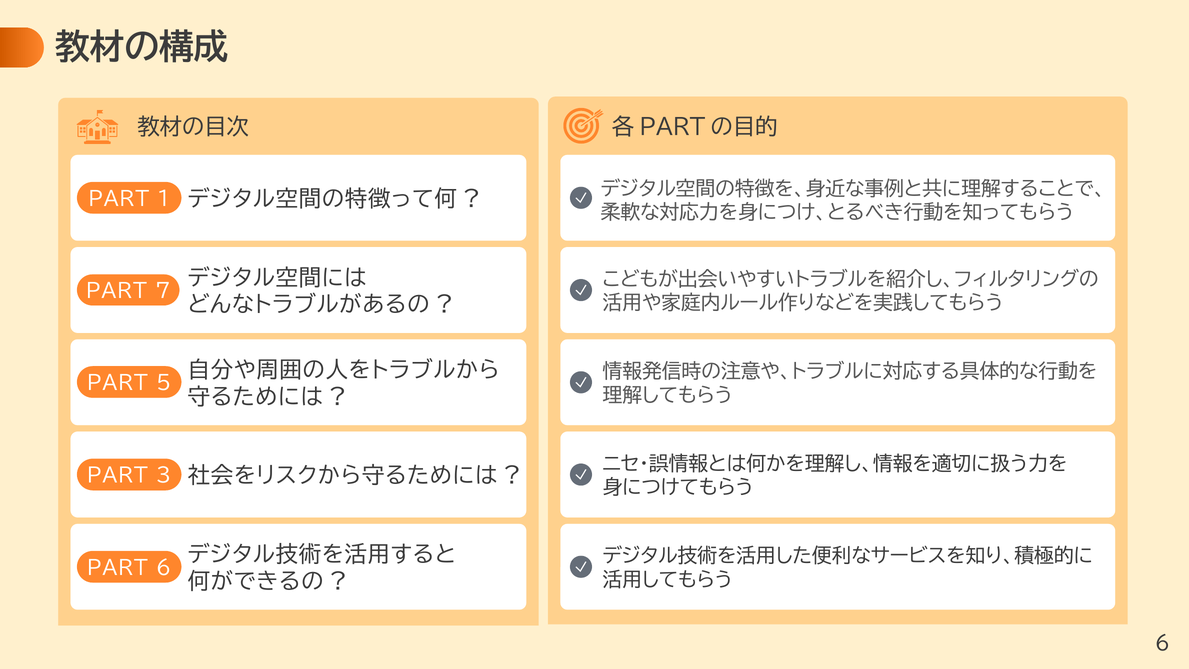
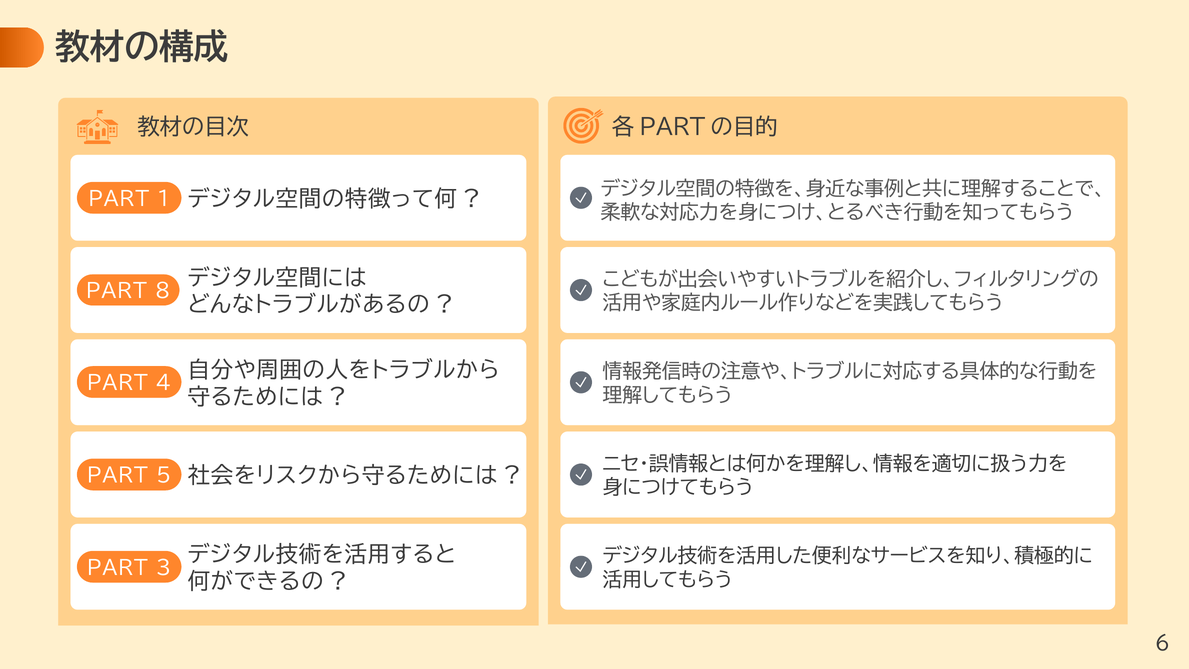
7: 7 -> 8
5: 5 -> 4
3: 3 -> 5
PART 6: 6 -> 3
